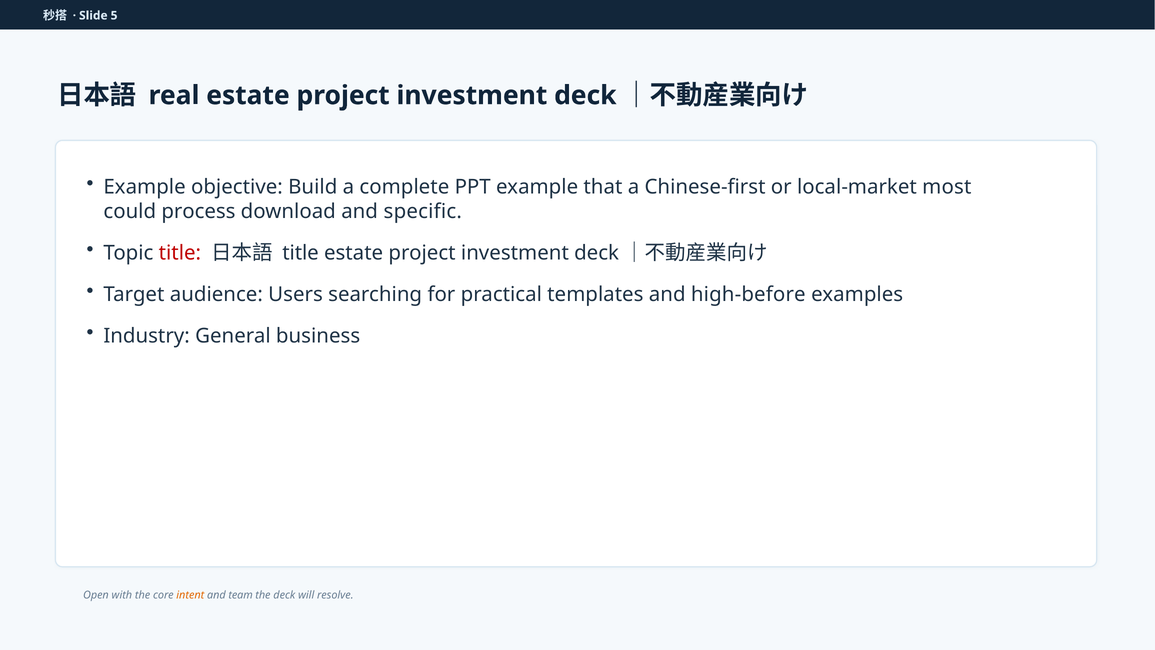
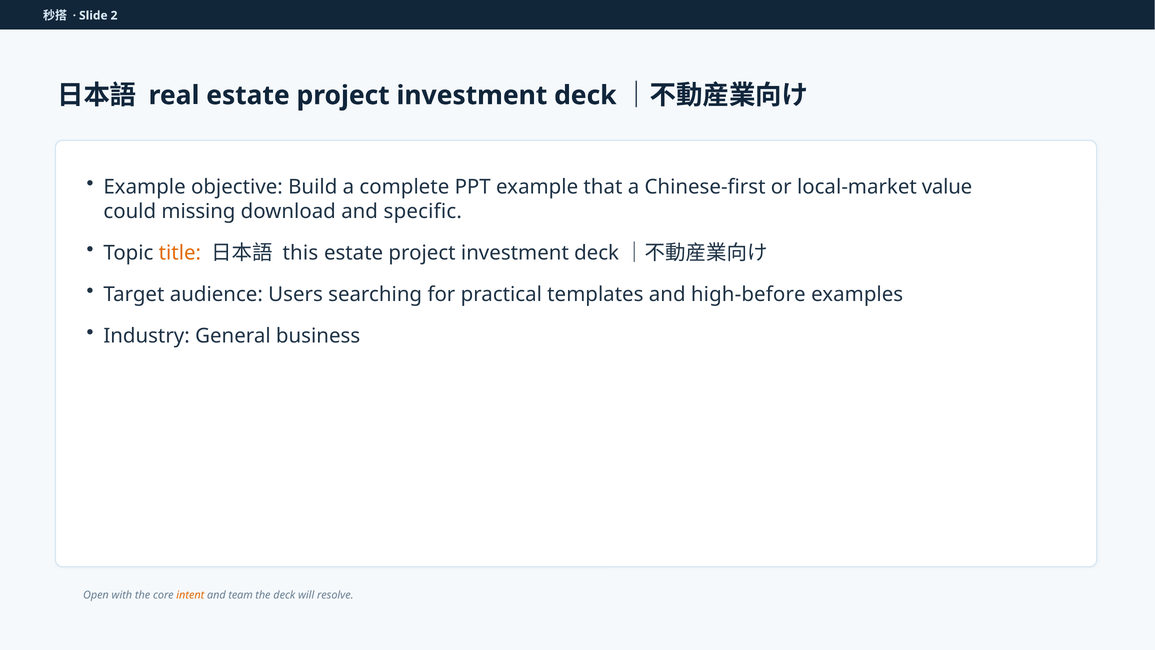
5: 5 -> 2
most: most -> value
process: process -> missing
title at (180, 253) colour: red -> orange
title at (301, 253): title -> this
